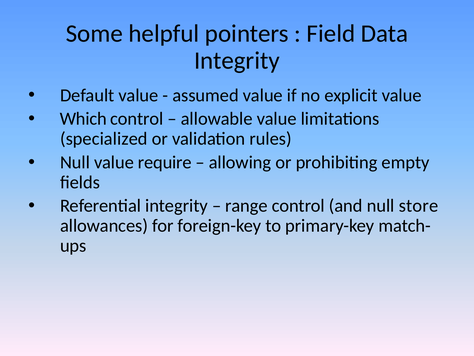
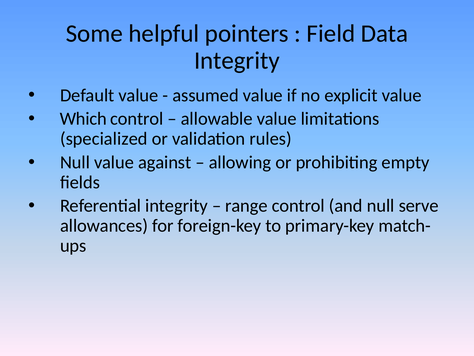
require: require -> against
store: store -> serve
